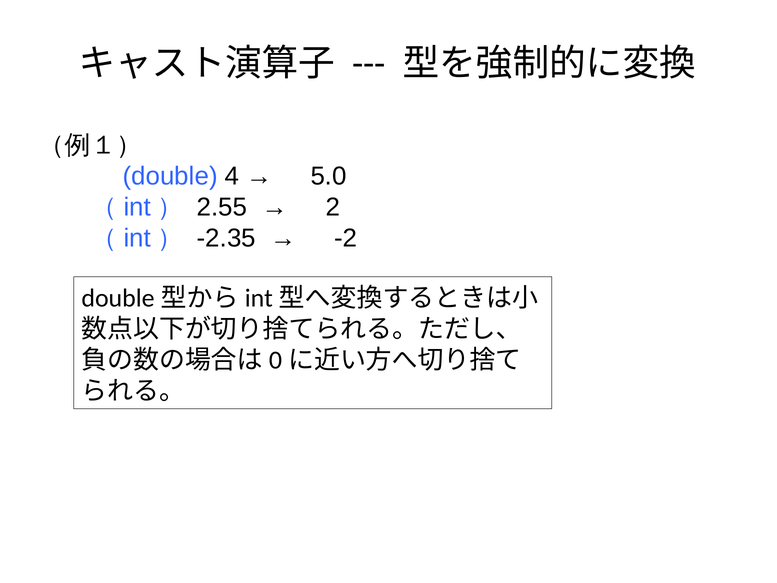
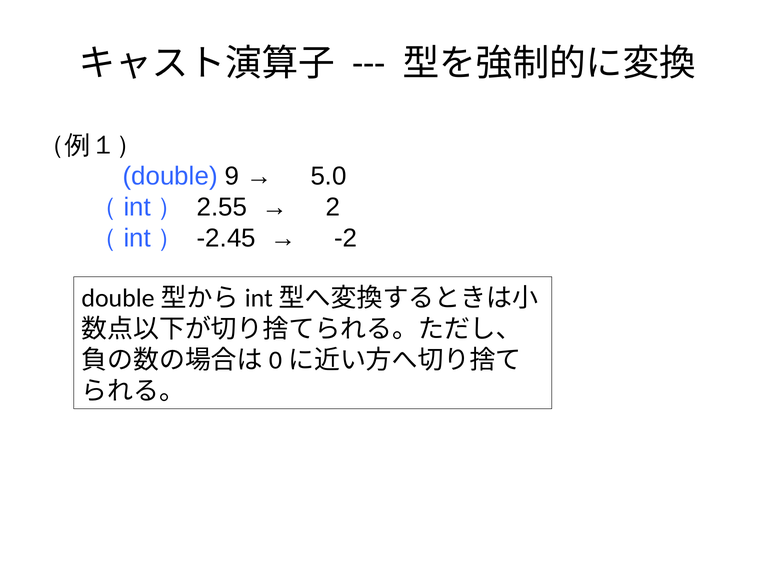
4: 4 -> 9
-2.35: -2.35 -> -2.45
